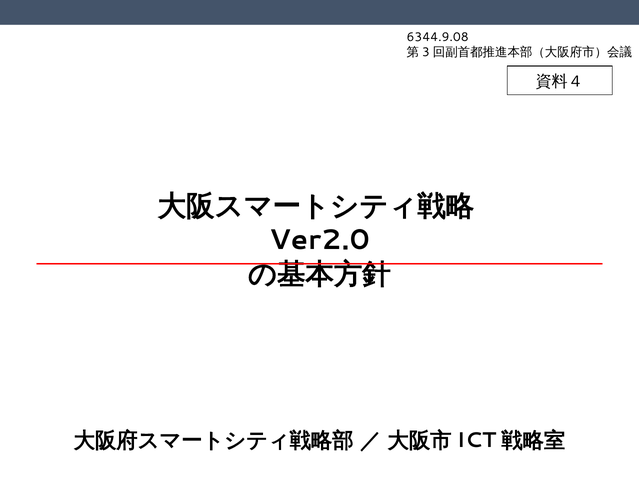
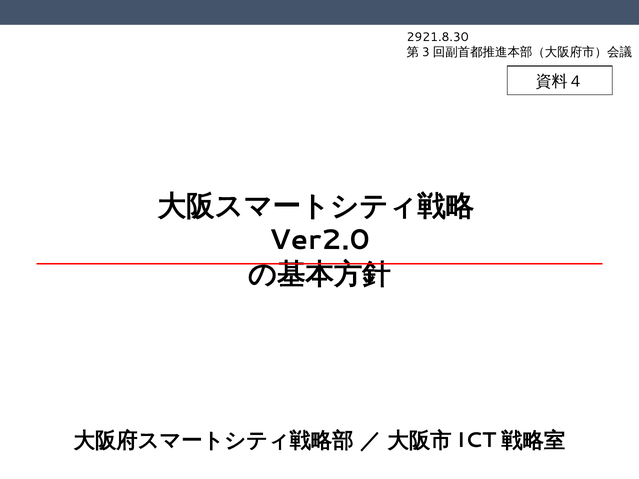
6344.9.08: 6344.9.08 -> 2921.8.30
